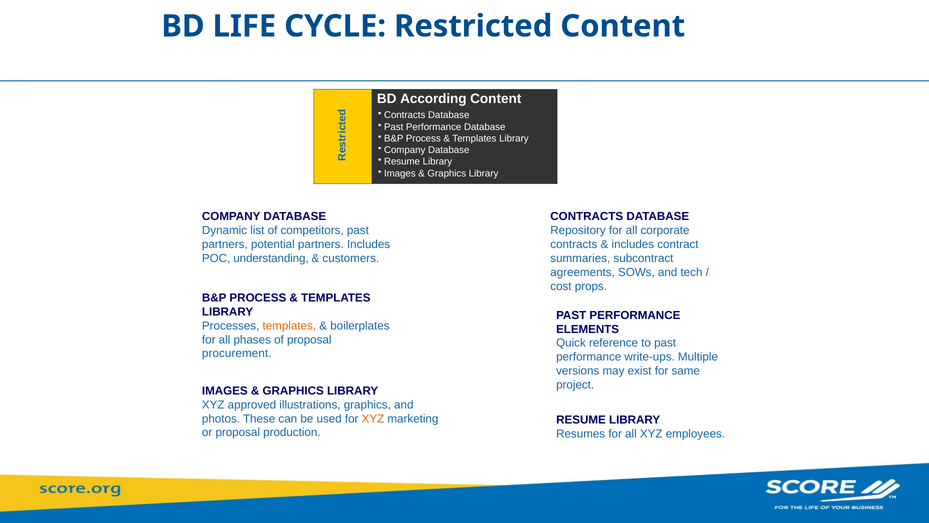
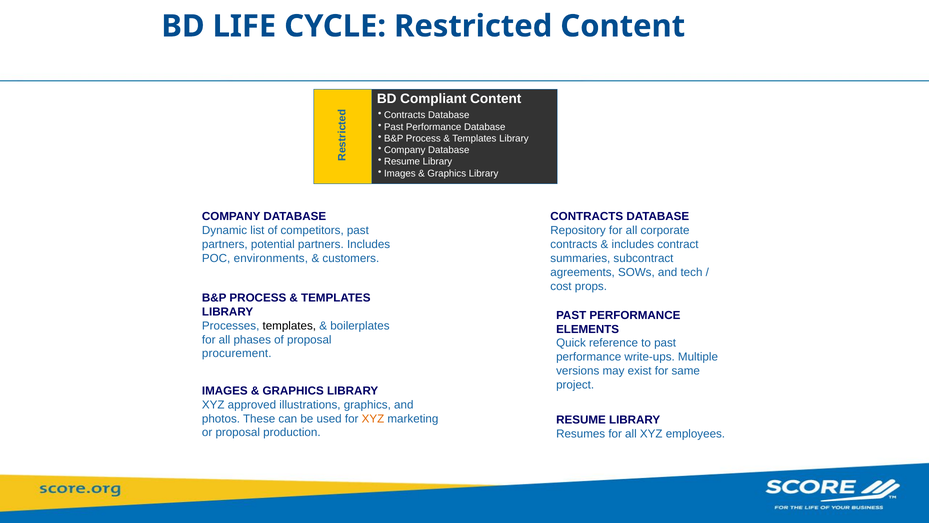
According: According -> Compliant
understanding: understanding -> environments
templates at (289, 325) colour: orange -> black
